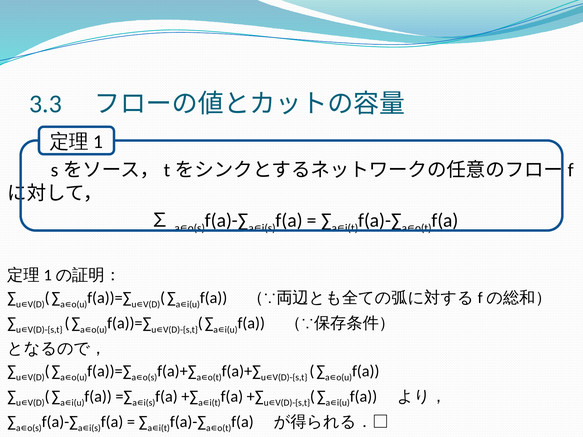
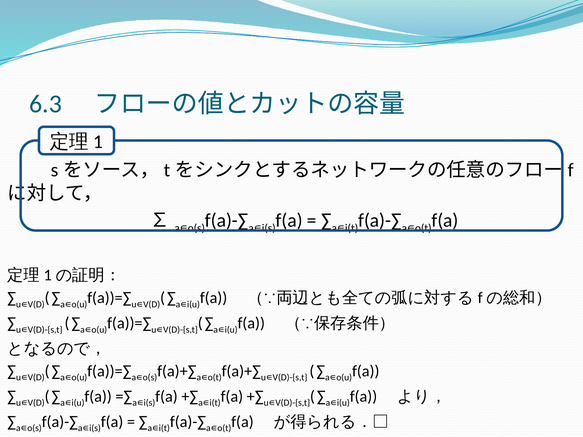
3.3: 3.3 -> 6.3
